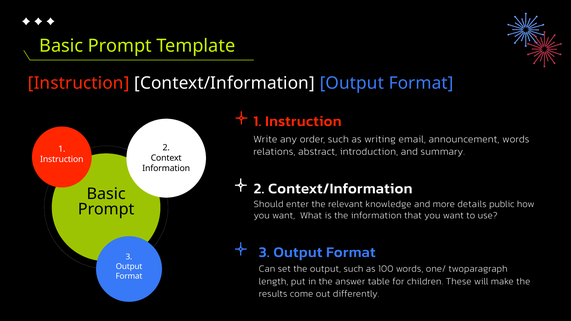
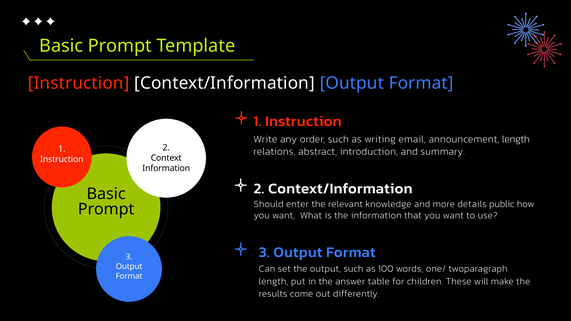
announcement words: words -> length
